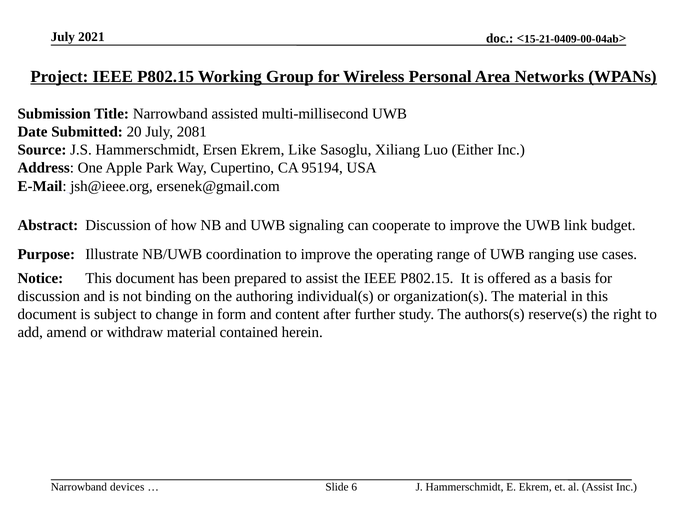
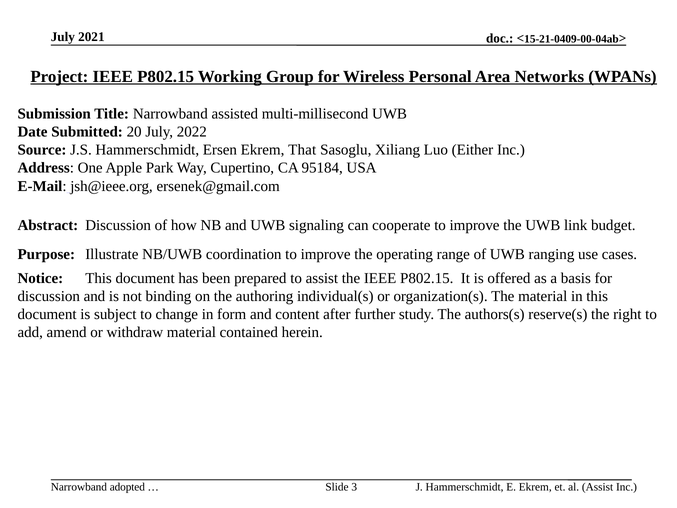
2081: 2081 -> 2022
Like: Like -> That
95194: 95194 -> 95184
devices: devices -> adopted
6: 6 -> 3
